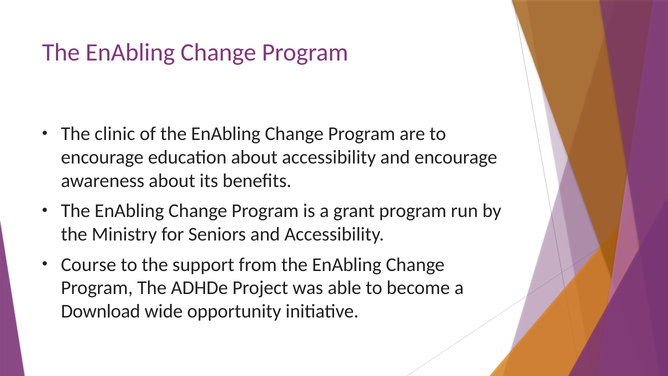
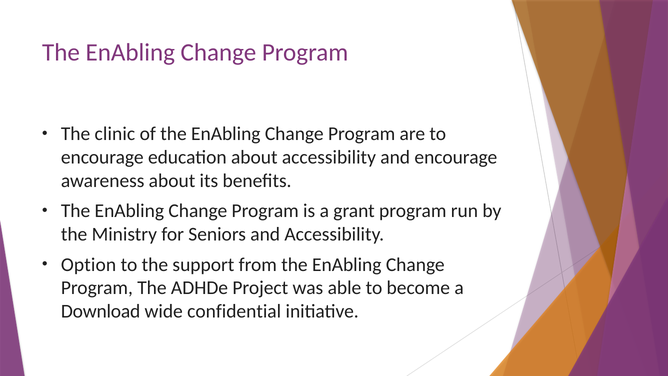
Course: Course -> Option
opportunity: opportunity -> confidential
